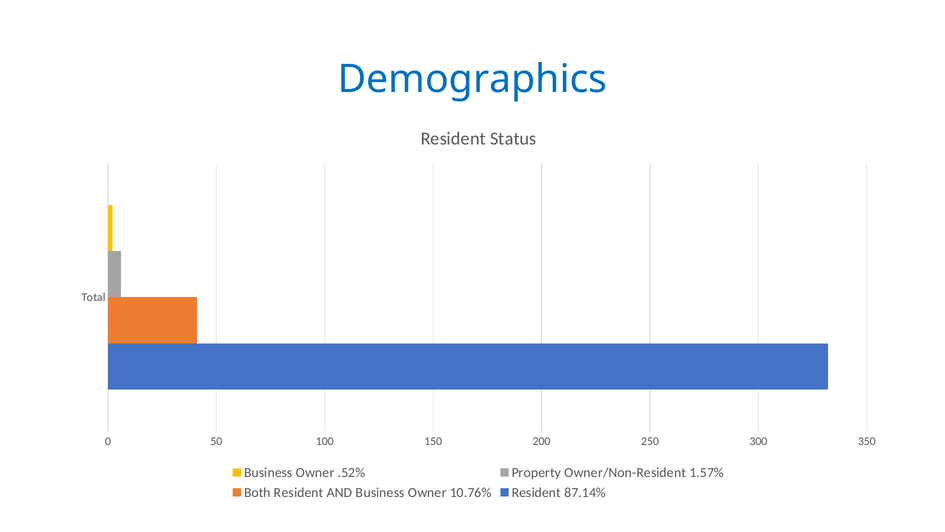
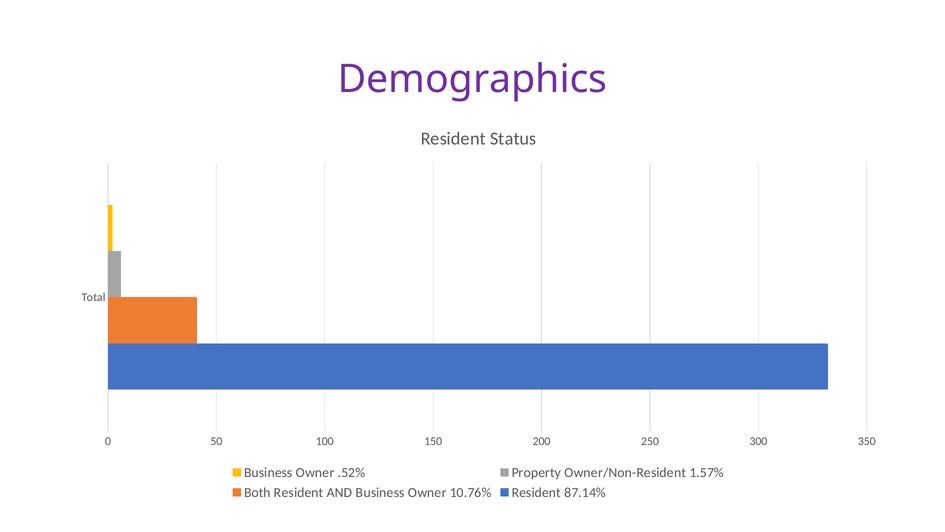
Demographics colour: blue -> purple
